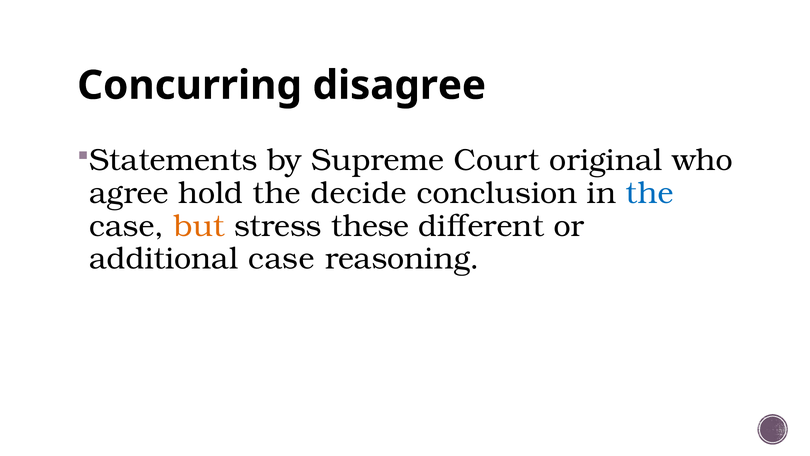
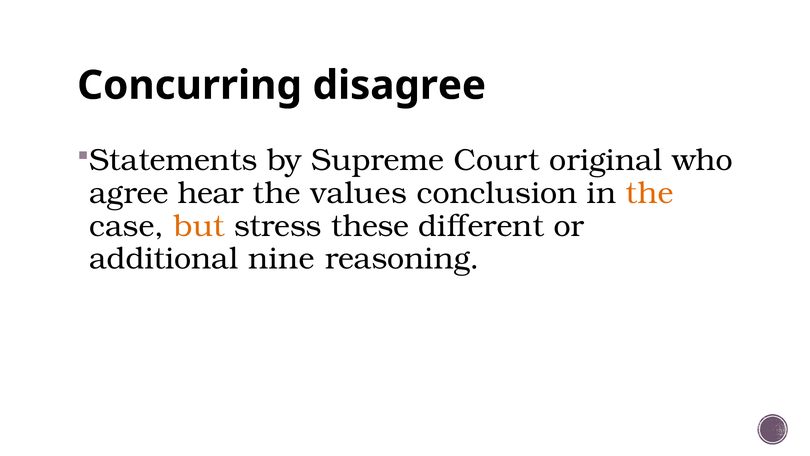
hold: hold -> hear
decide: decide -> values
the at (650, 193) colour: blue -> orange
additional case: case -> nine
